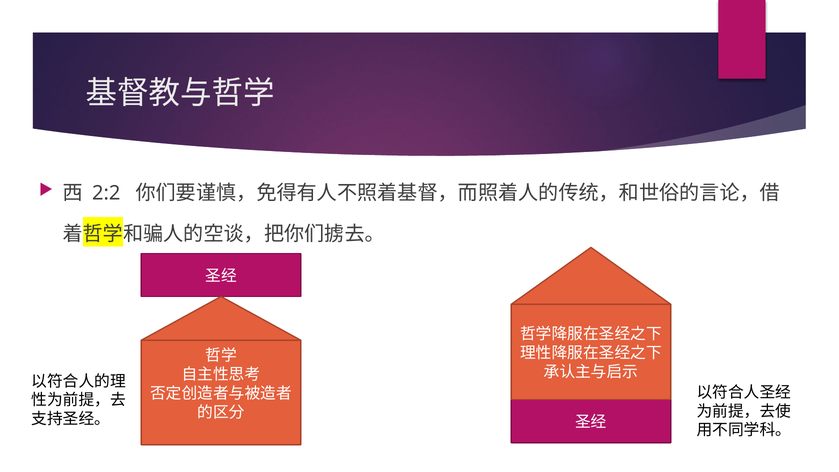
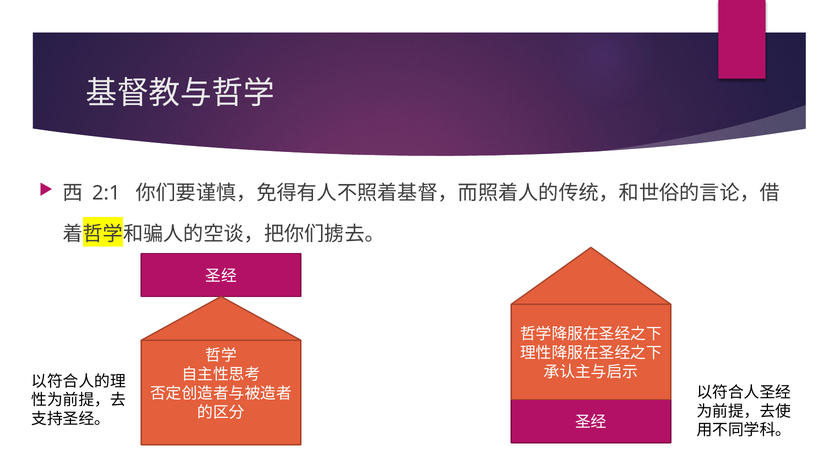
2:2: 2:2 -> 2:1
